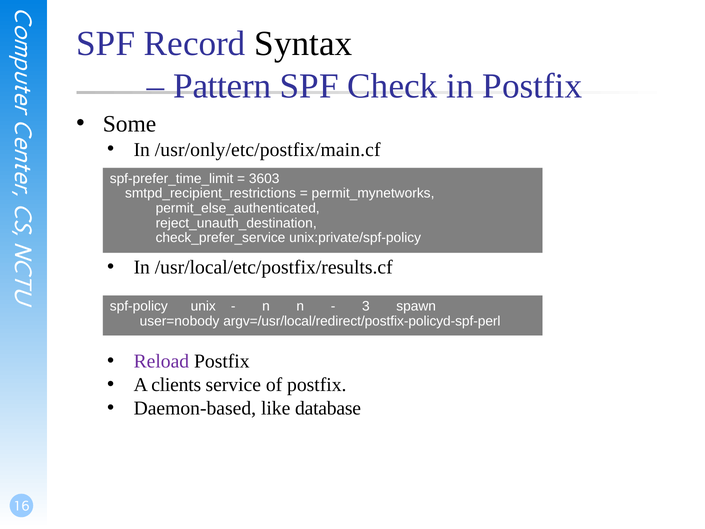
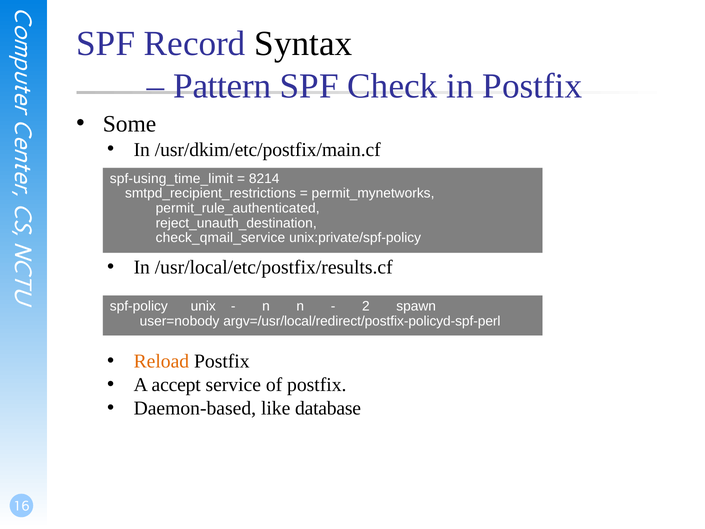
/usr/only/etc/postfix/main.cf: /usr/only/etc/postfix/main.cf -> /usr/dkim/etc/postfix/main.cf
spf-prefer_time_limit: spf-prefer_time_limit -> spf-using_time_limit
3603: 3603 -> 8214
permit_else_authenticated: permit_else_authenticated -> permit_rule_authenticated
check_prefer_service: check_prefer_service -> check_qmail_service
3: 3 -> 2
Reload colour: purple -> orange
clients: clients -> accept
